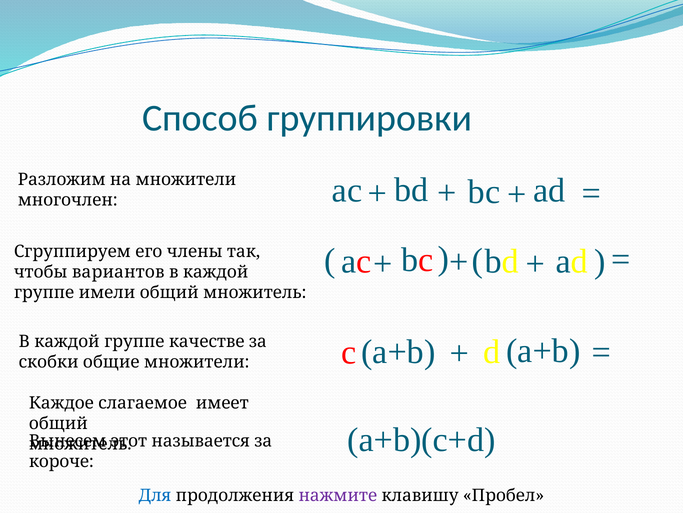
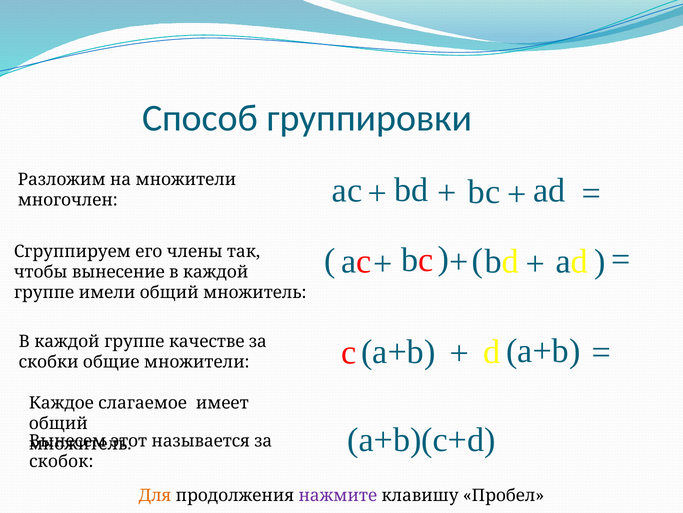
вариантов: вариантов -> вынесение
короче: короче -> скобок
Для colour: blue -> orange
